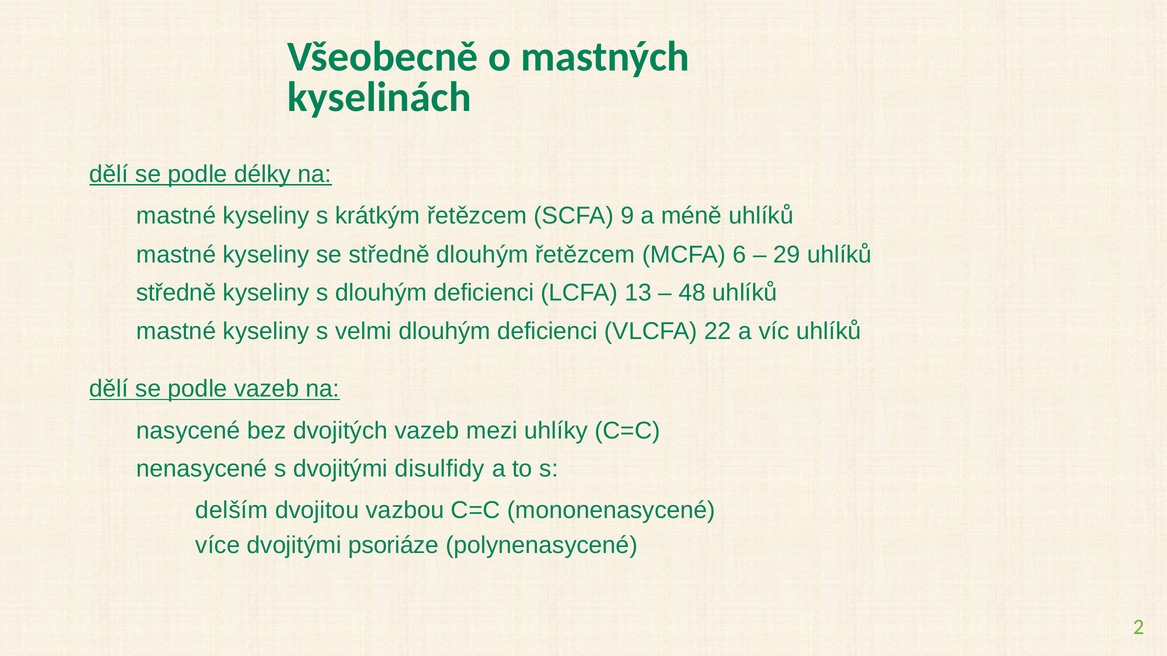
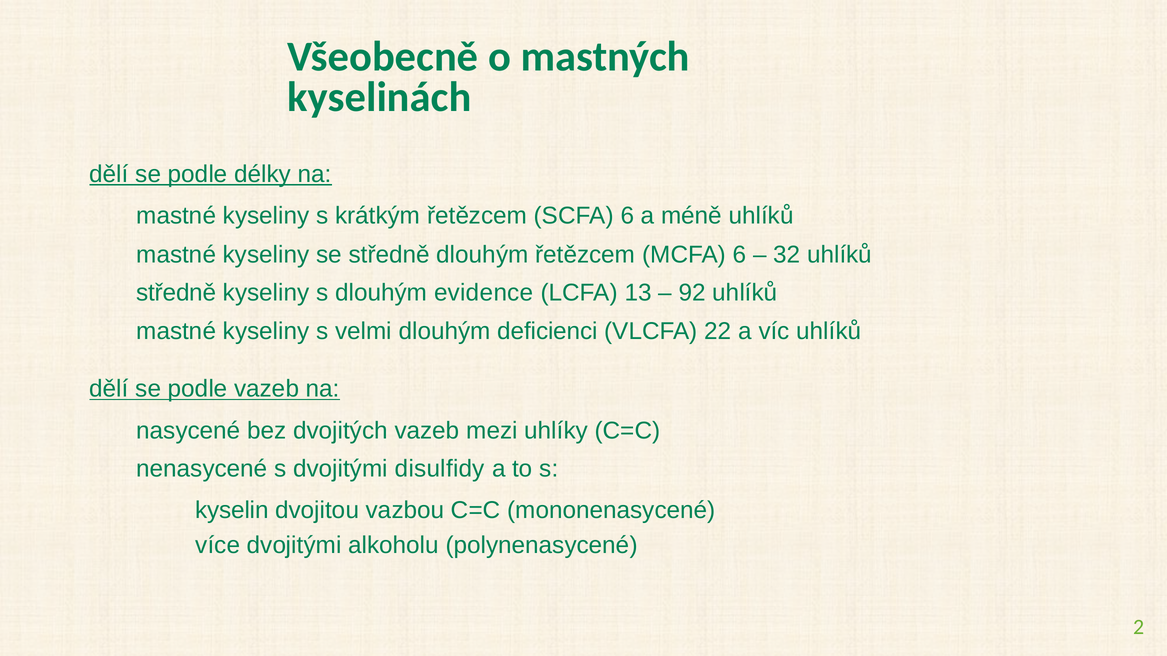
SCFA 9: 9 -> 6
29: 29 -> 32
s dlouhým deficienci: deficienci -> evidence
48: 48 -> 92
delším: delším -> kyselin
psoriáze: psoriáze -> alkoholu
